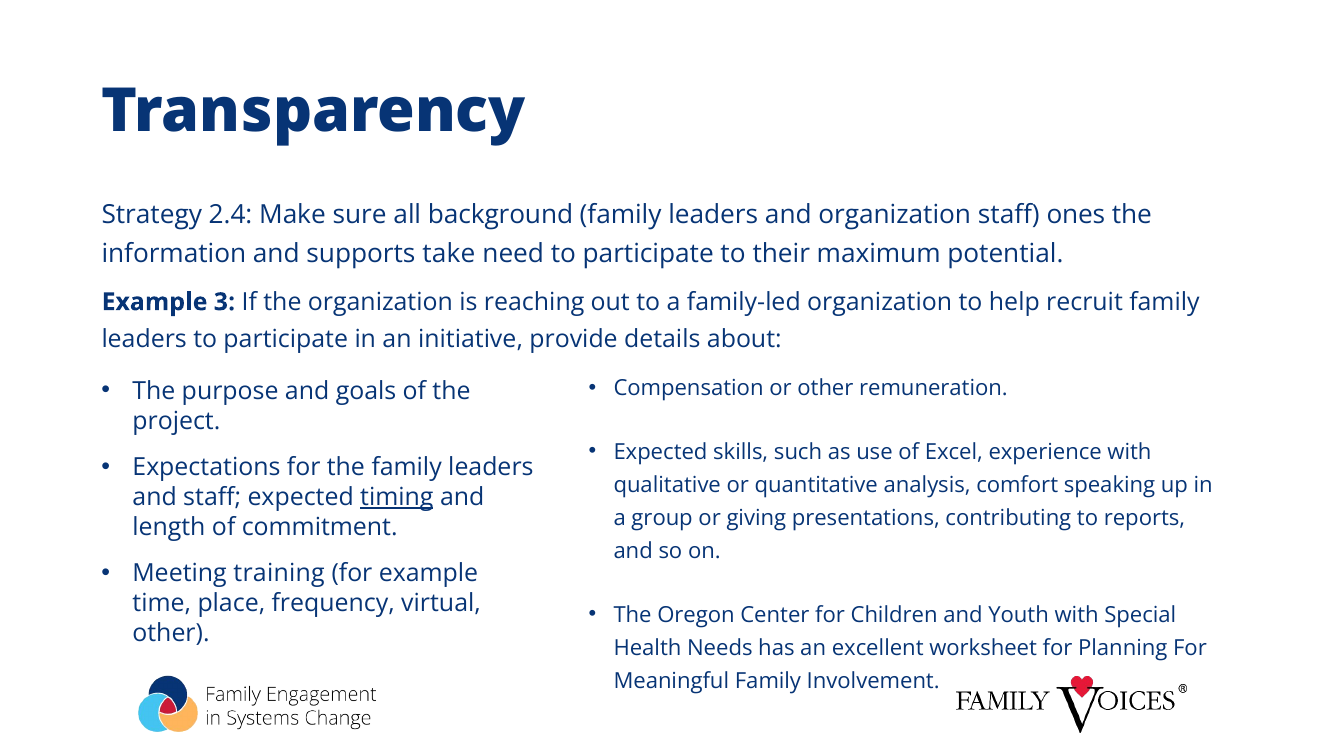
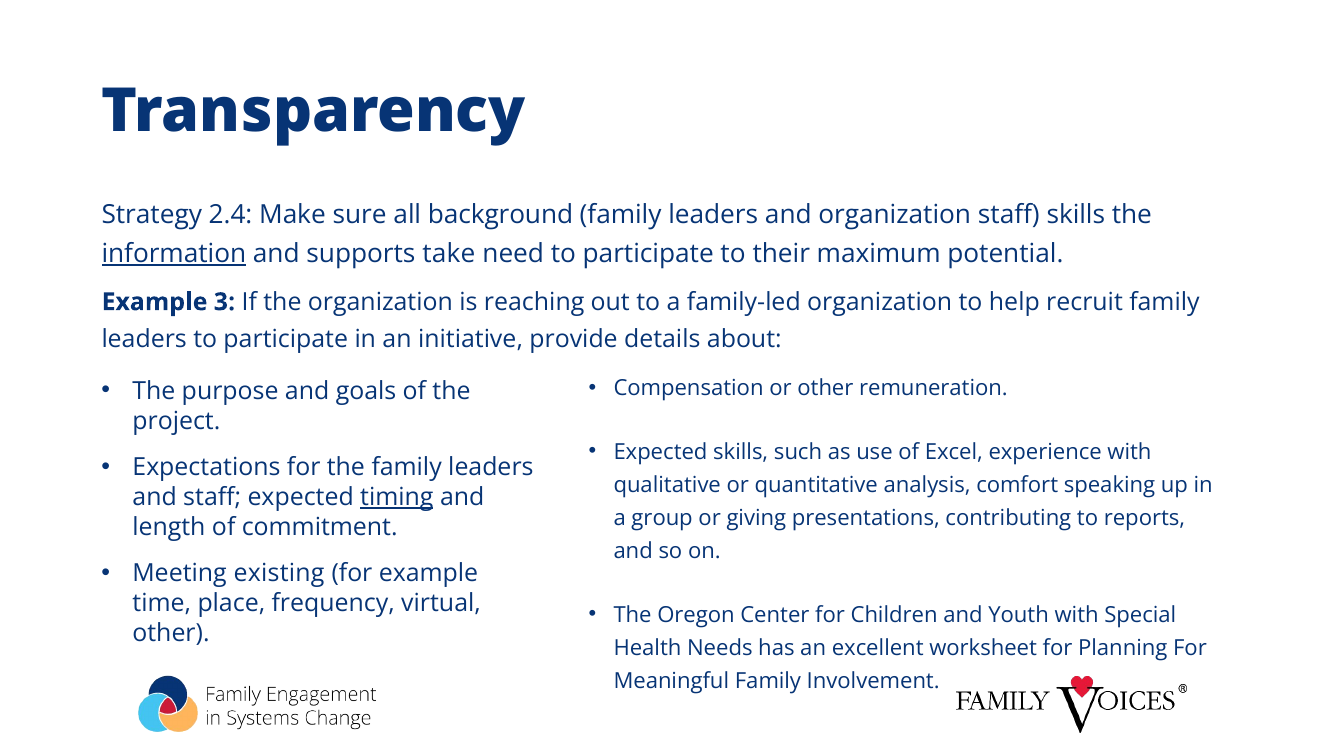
staff ones: ones -> skills
information underline: none -> present
training: training -> existing
